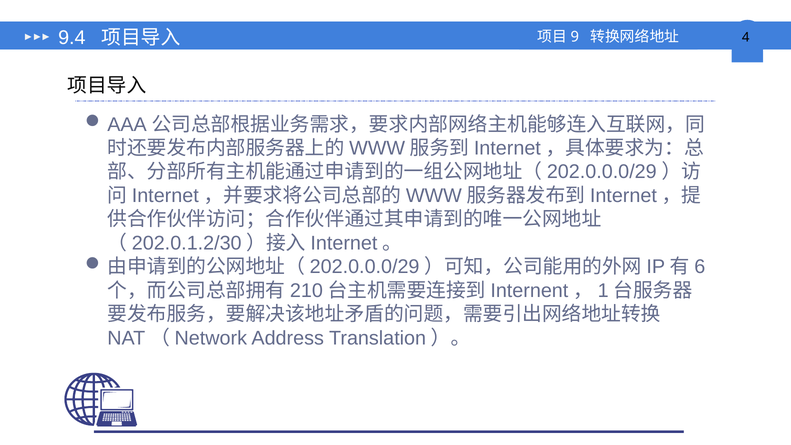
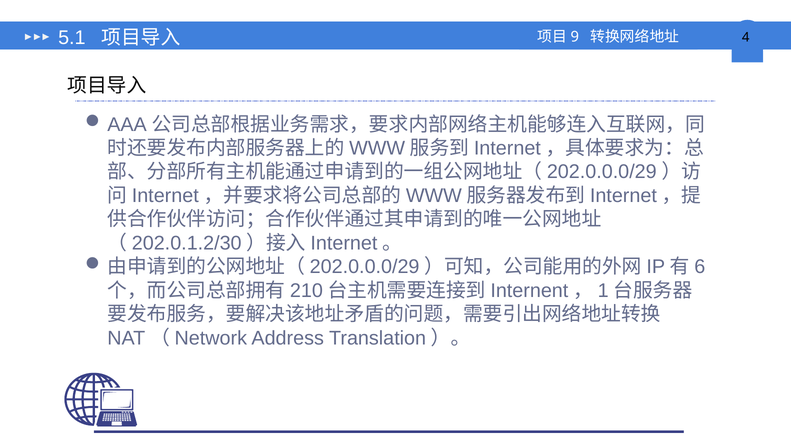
9.4: 9.4 -> 5.1
